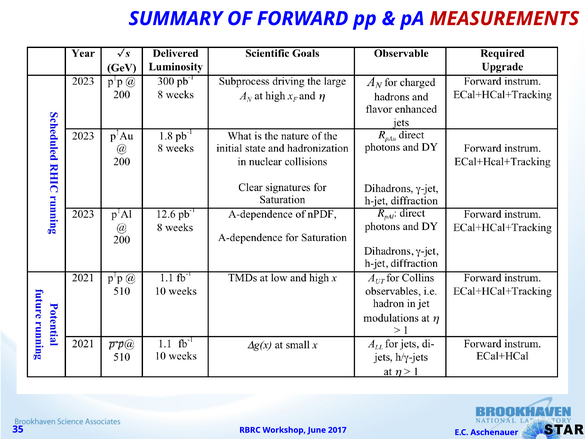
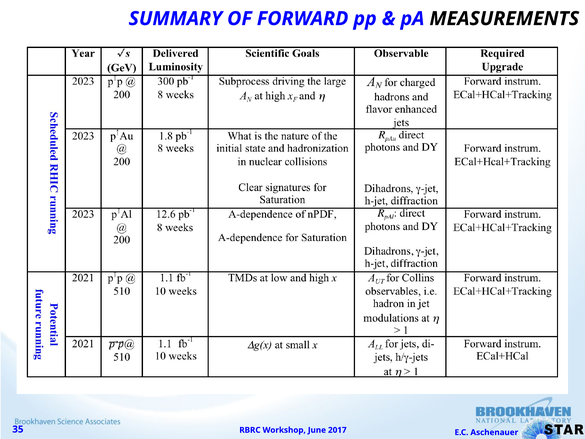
MEASUREMENTS colour: red -> black
